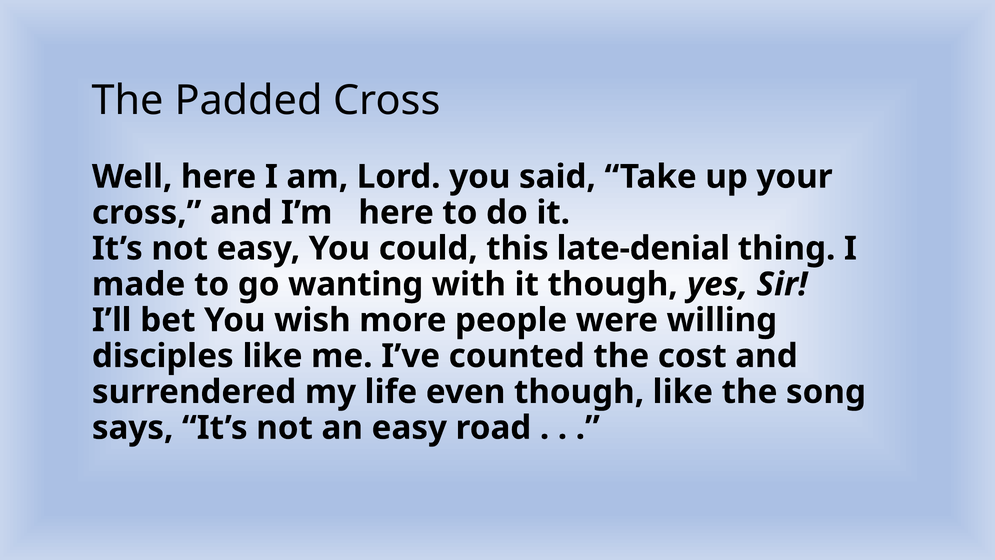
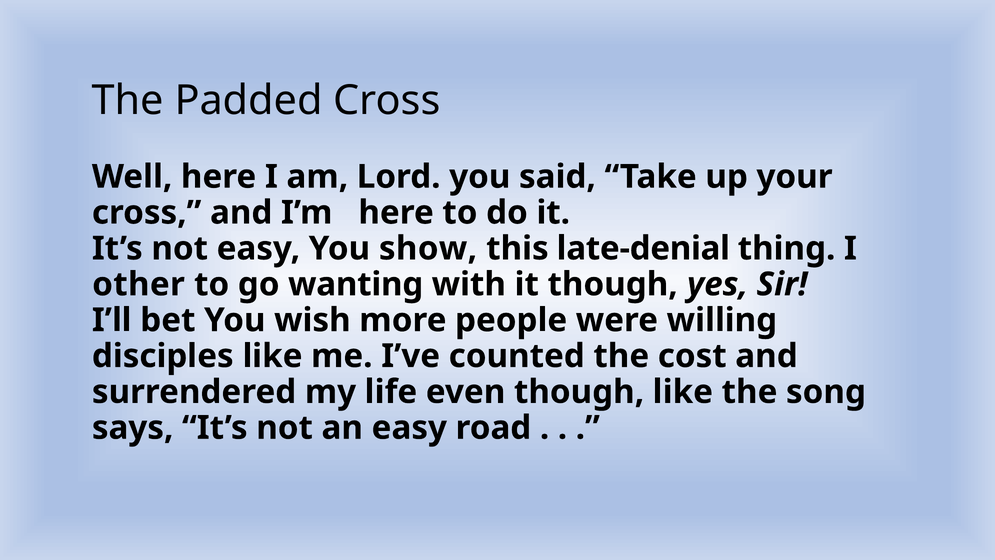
could: could -> show
made: made -> other
